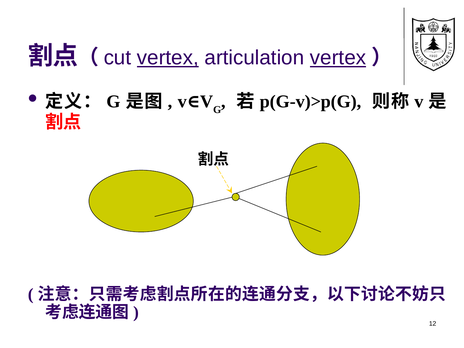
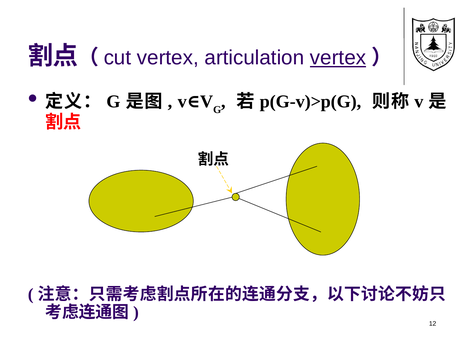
vertex at (168, 58) underline: present -> none
